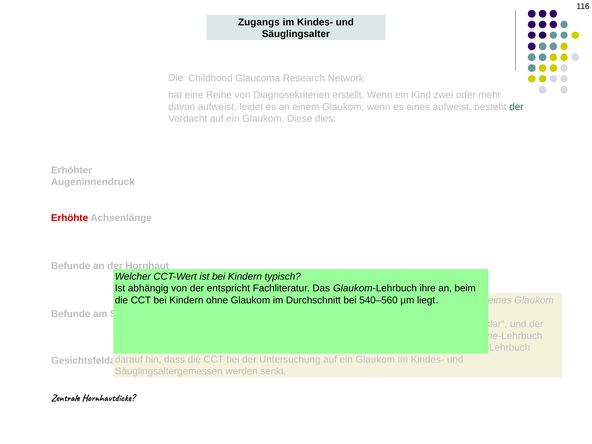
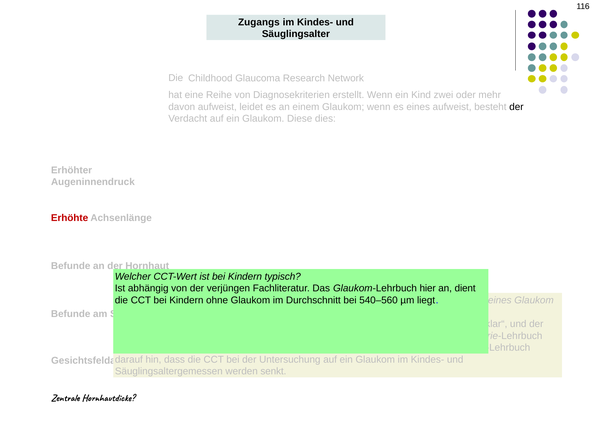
der at (516, 107) colour: green -> black
entspricht: entspricht -> verjüngen
ihre: ihre -> hier
beim: beim -> dient
